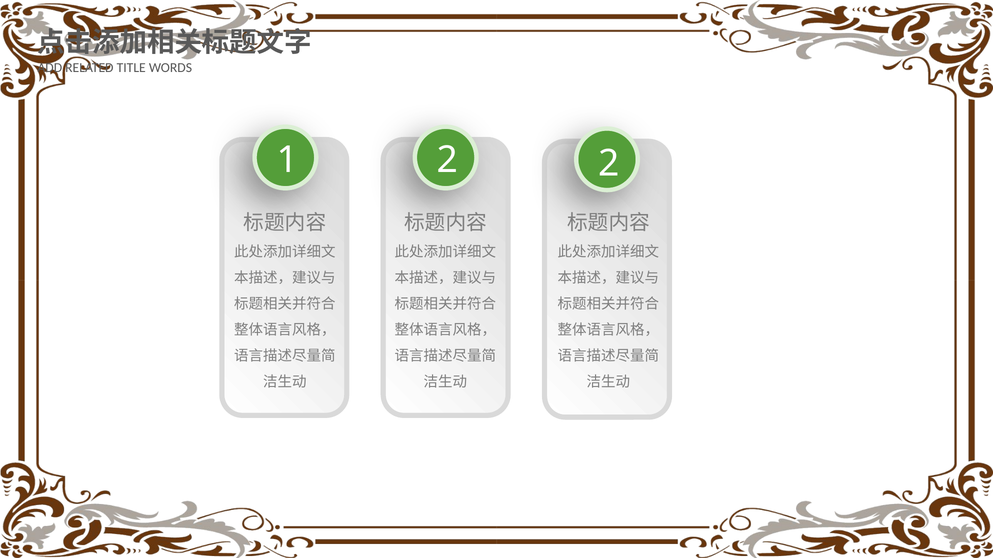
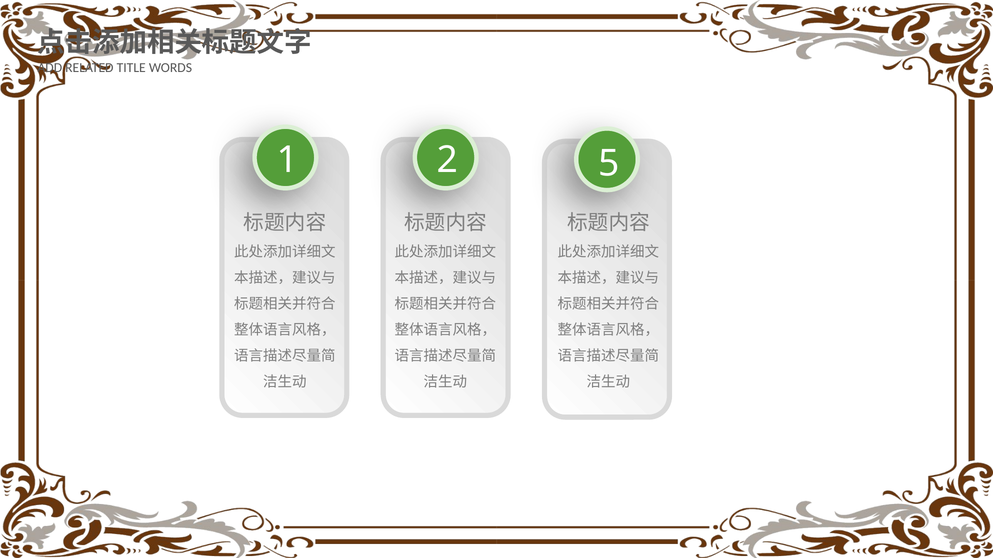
2 at (609, 163): 2 -> 5
